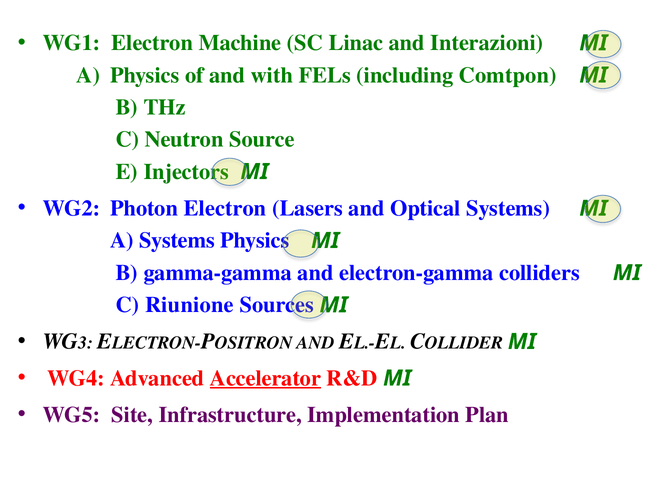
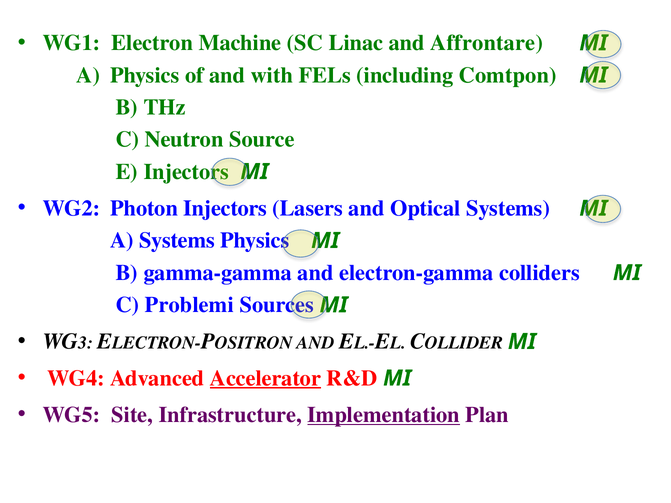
Interazioni: Interazioni -> Affrontare
Photon Electron: Electron -> Injectors
Riunione: Riunione -> Problemi
Implementation underline: none -> present
